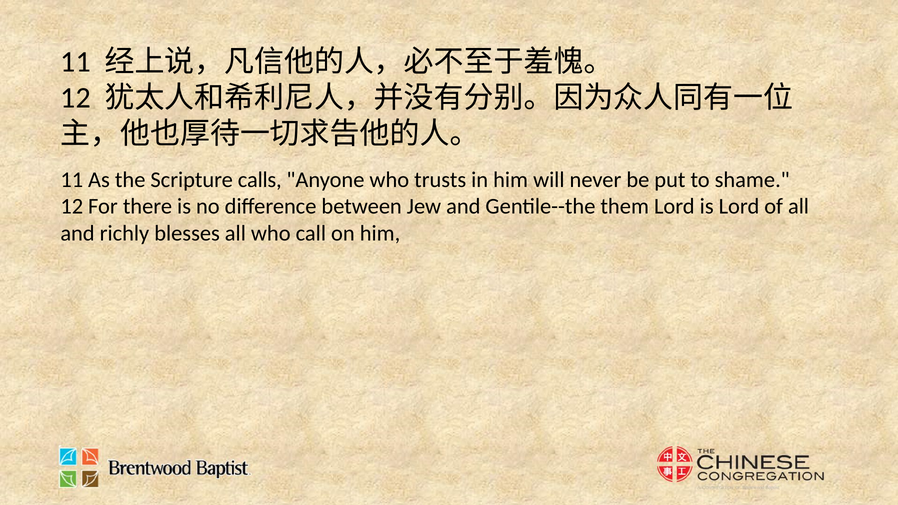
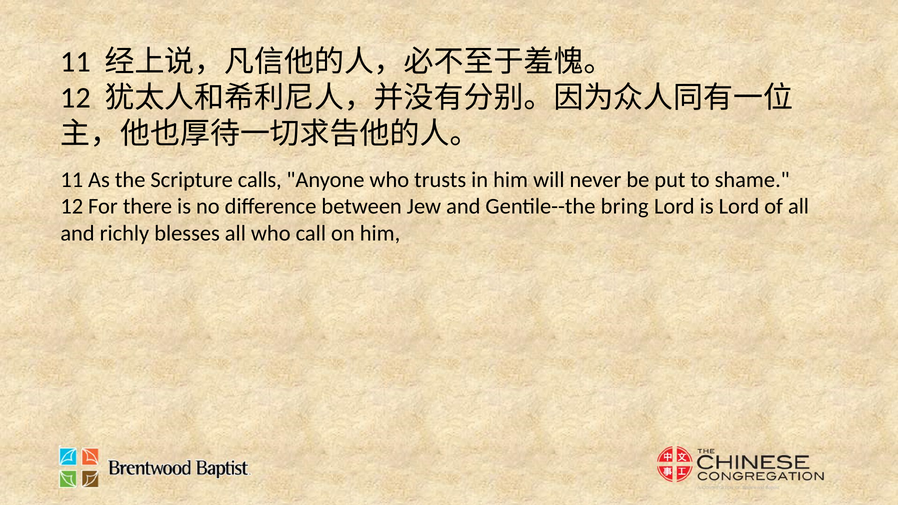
them: them -> bring
